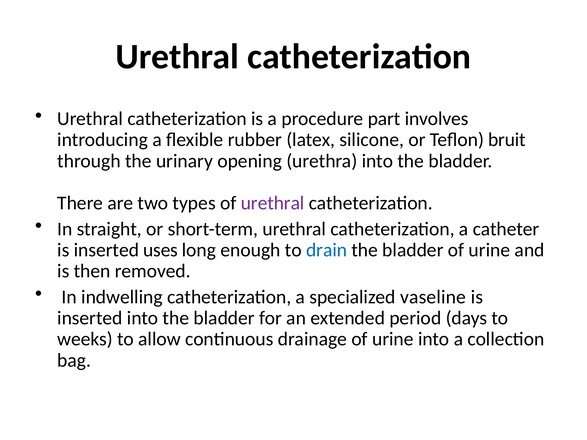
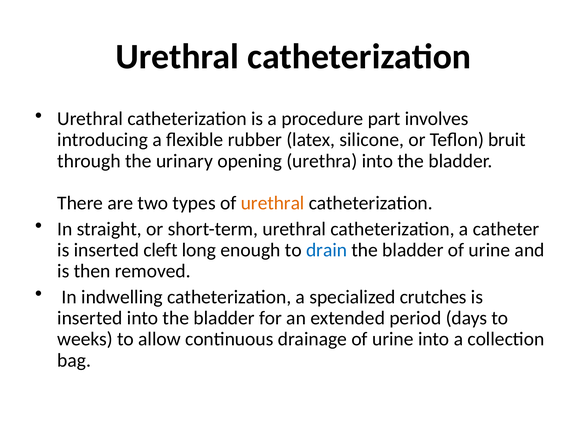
urethral at (273, 203) colour: purple -> orange
uses: uses -> cleft
vaseline: vaseline -> crutches
